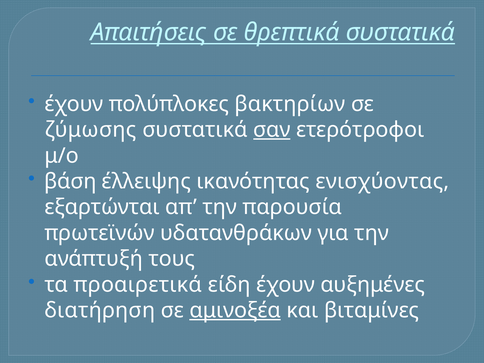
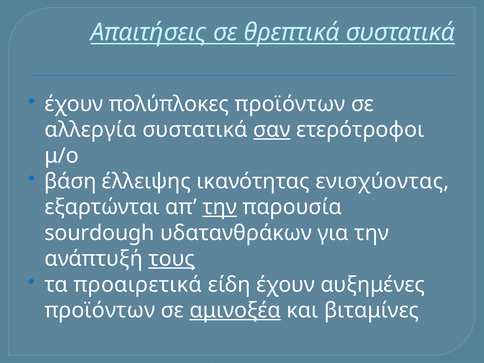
πολύπλοκες βακτηρίων: βακτηρίων -> προϊόντων
ζύμωσης: ζύμωσης -> αλλεργία
την at (220, 207) underline: none -> present
πρωτεϊνών: πρωτεϊνών -> sourdough
τους underline: none -> present
διατήρηση at (100, 310): διατήρηση -> προϊόντων
